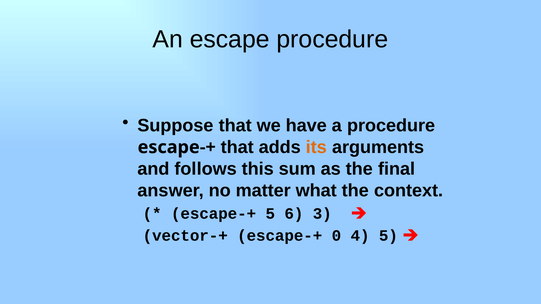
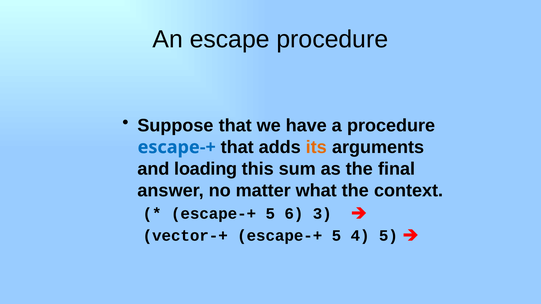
escape-+ at (177, 147) colour: black -> blue
follows: follows -> loading
escape-+ 0: 0 -> 5
